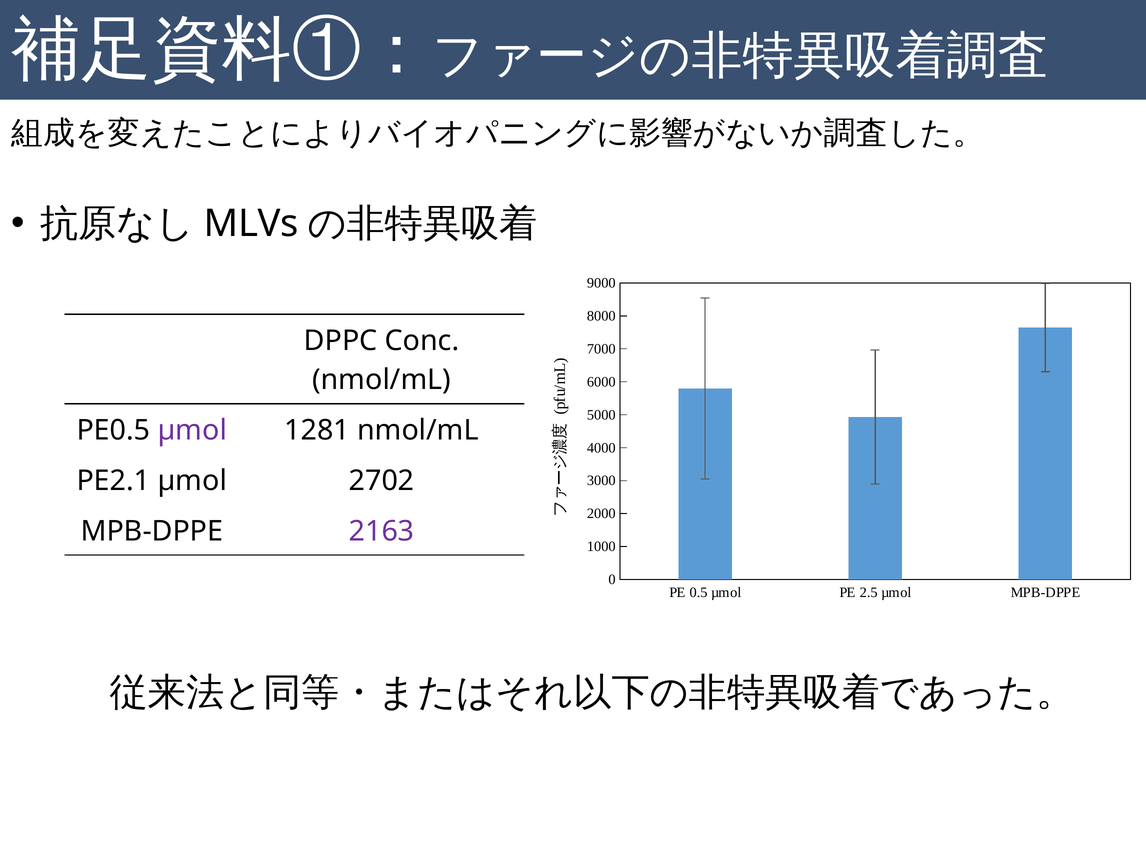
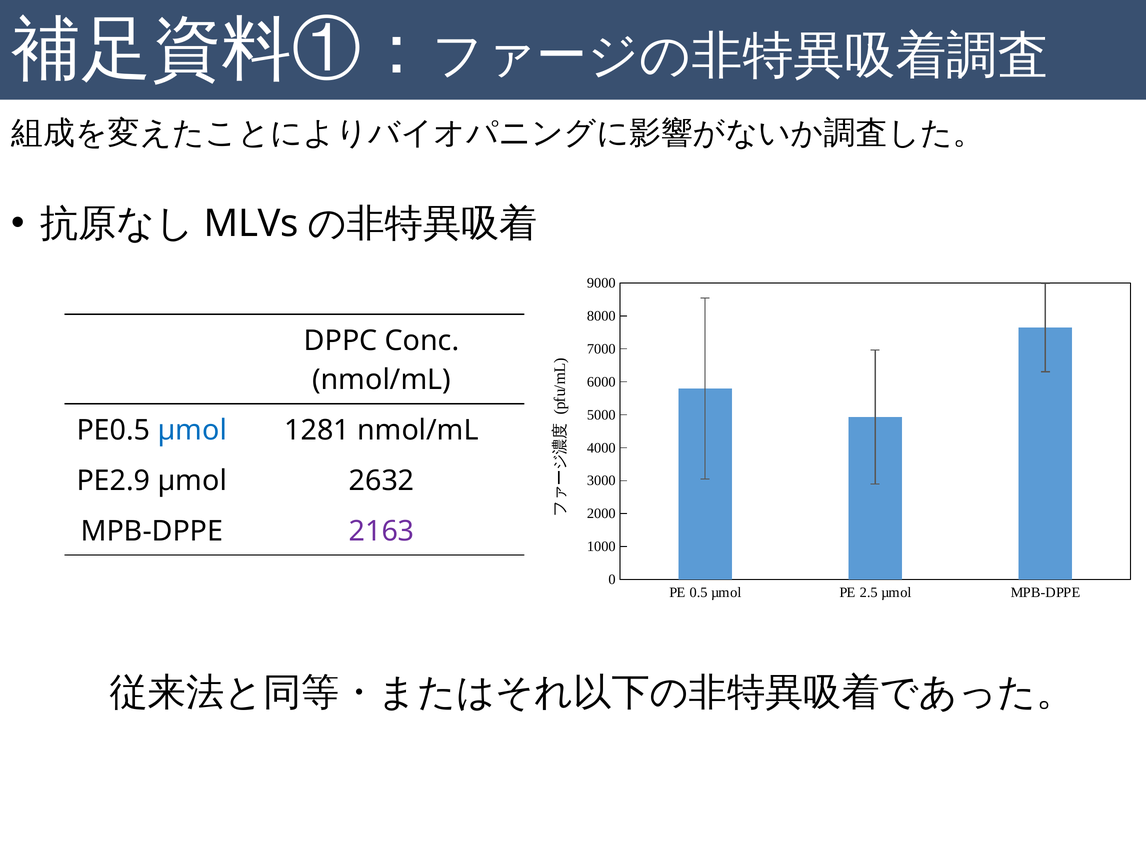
µmol at (192, 431) colour: purple -> blue
PE2.1: PE2.1 -> PE2.9
2702: 2702 -> 2632
